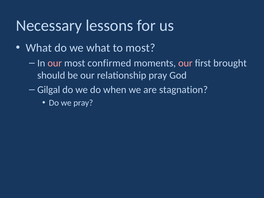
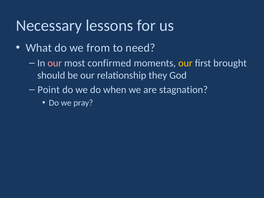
we what: what -> from
to most: most -> need
our at (185, 63) colour: pink -> yellow
relationship pray: pray -> they
Gilgal: Gilgal -> Point
